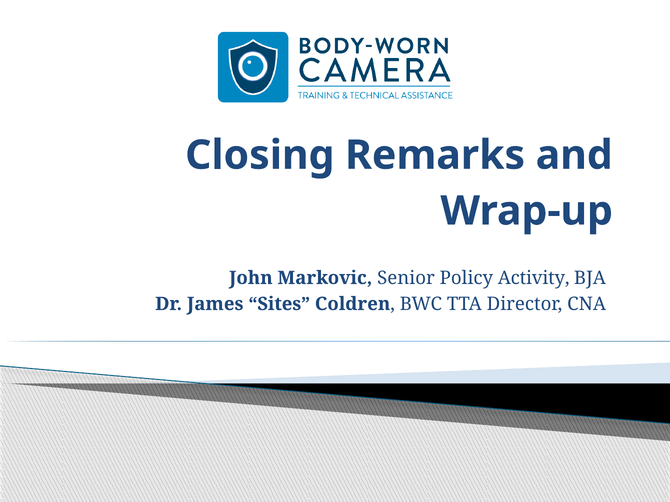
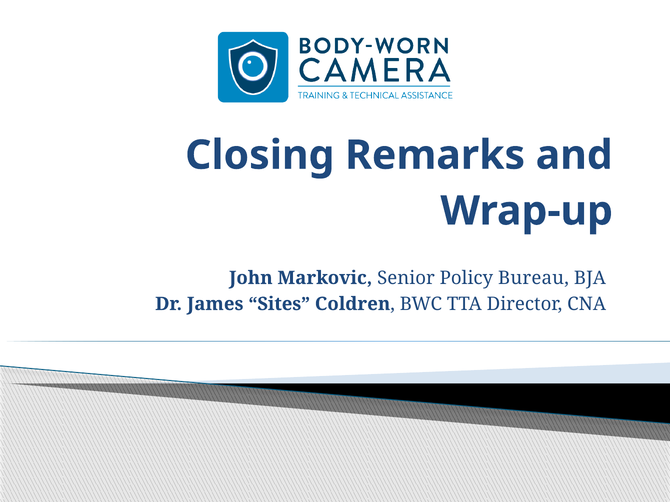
Activity: Activity -> Bureau
